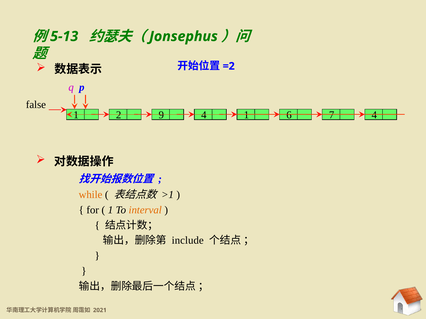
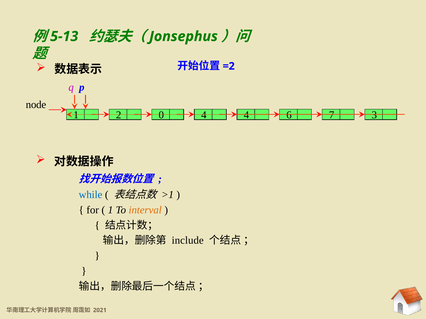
false: false -> node
9: 9 -> 0
4 1: 1 -> 4
7 4: 4 -> 3
while colour: orange -> blue
